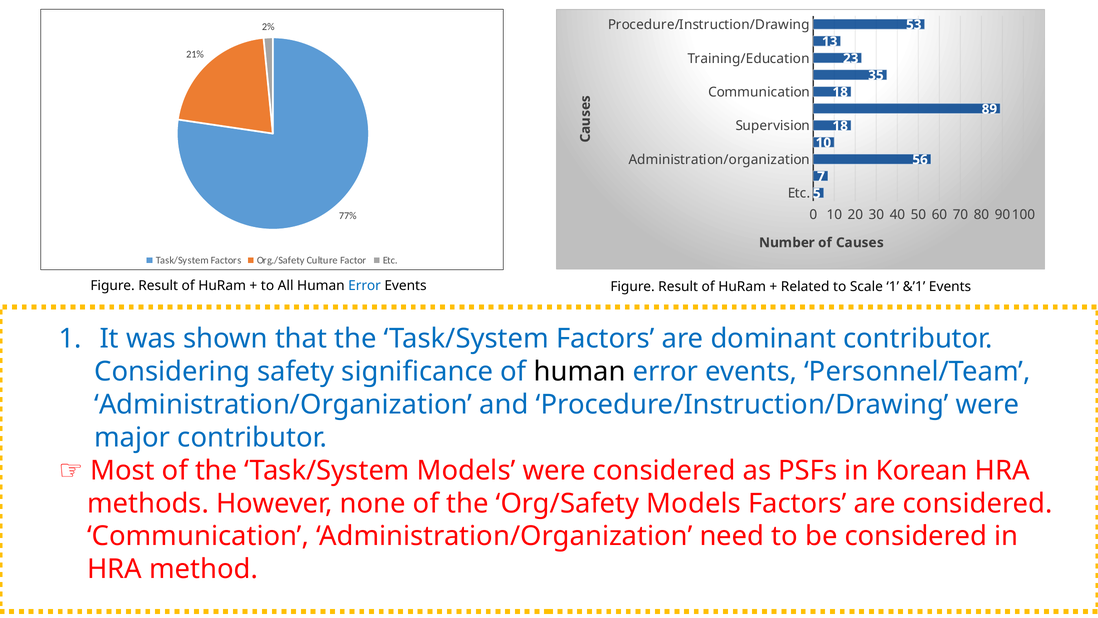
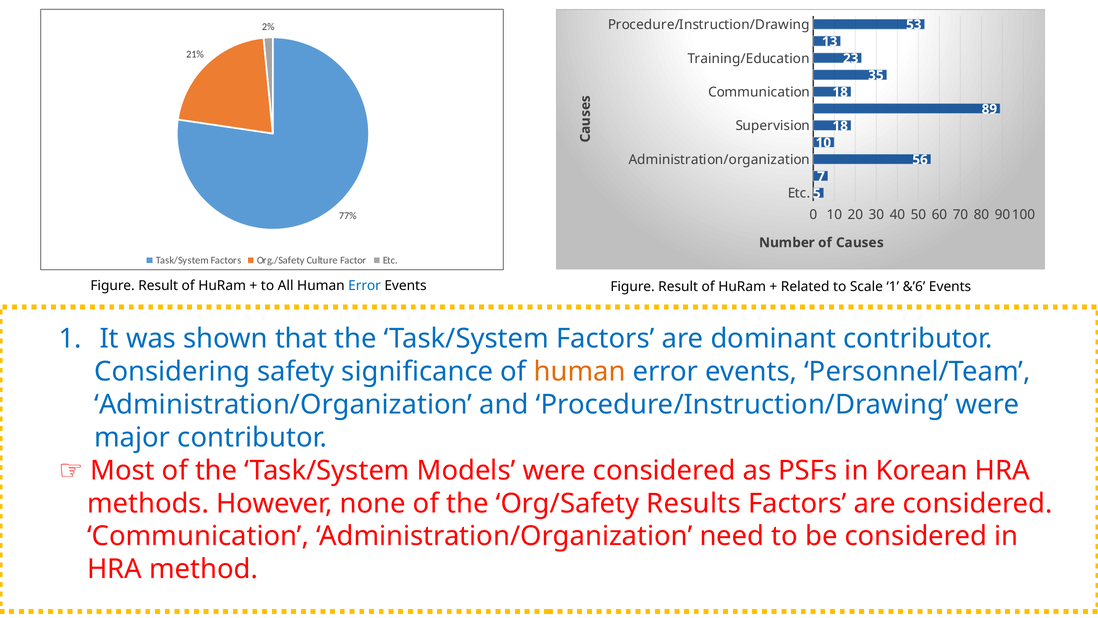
&’1: &’1 -> &’6
human at (580, 371) colour: black -> orange
Org/Safety Models: Models -> Results
